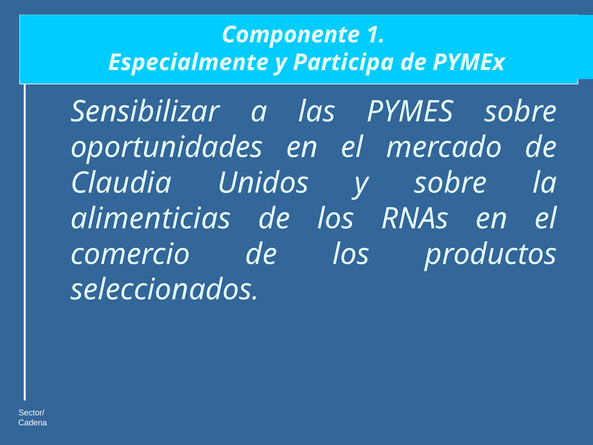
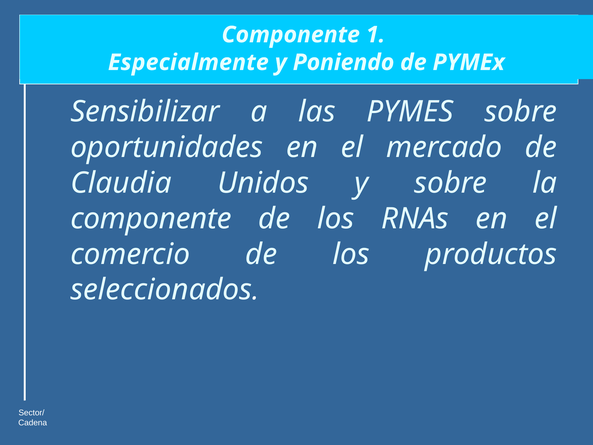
Participa: Participa -> Poniendo
alimenticias at (151, 219): alimenticias -> componente
